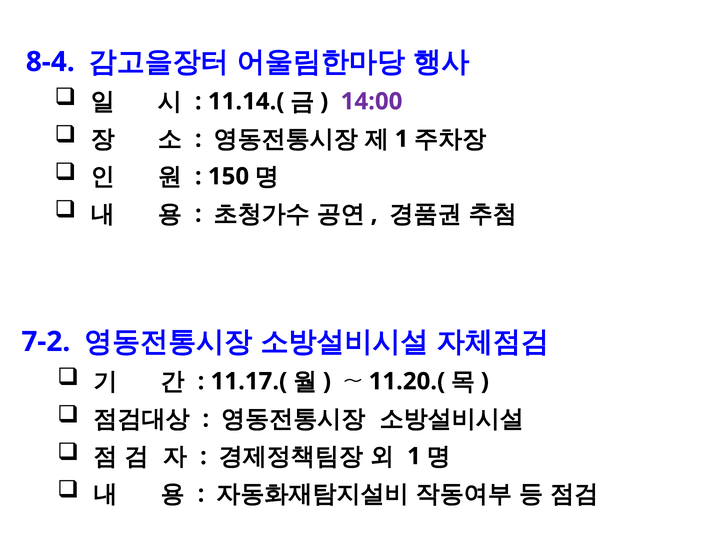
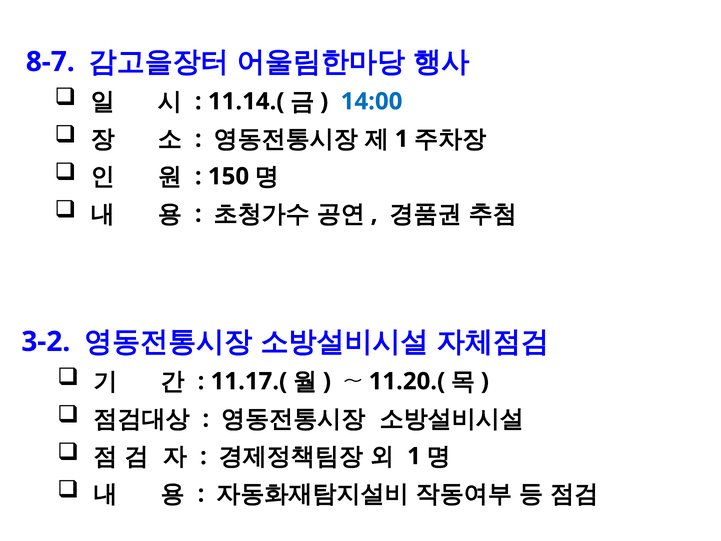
8-4: 8-4 -> 8-7
14:00 colour: purple -> blue
7-2: 7-2 -> 3-2
